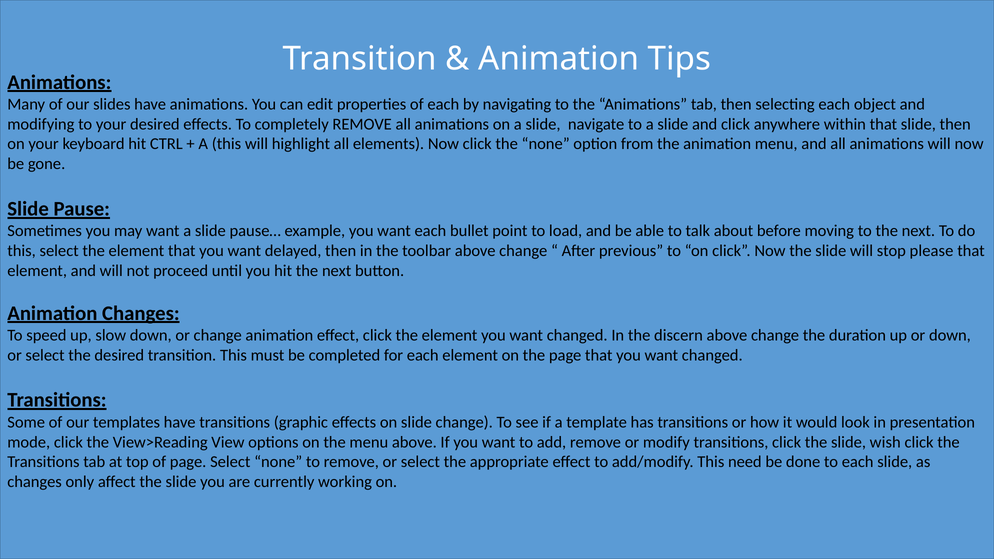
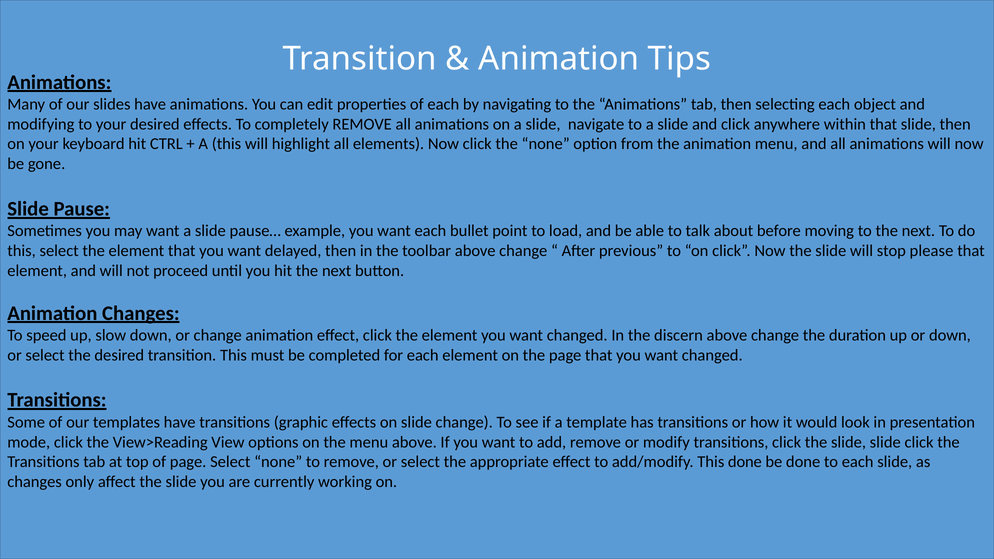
slide wish: wish -> slide
This need: need -> done
